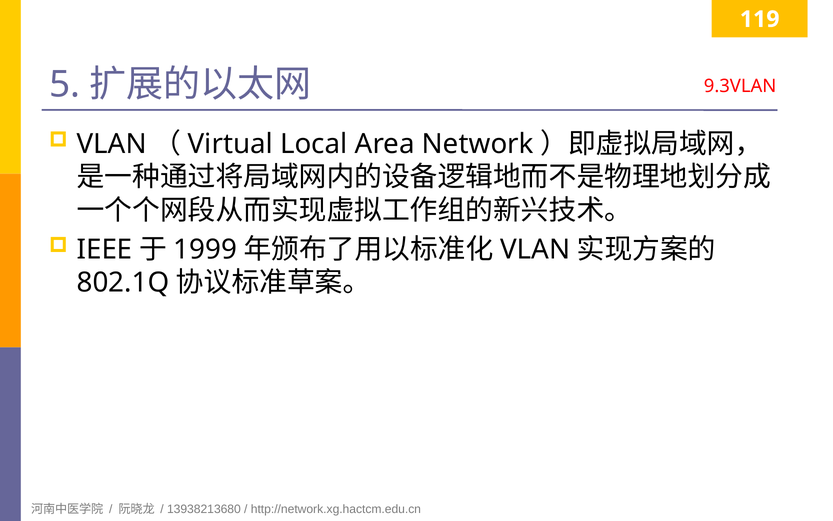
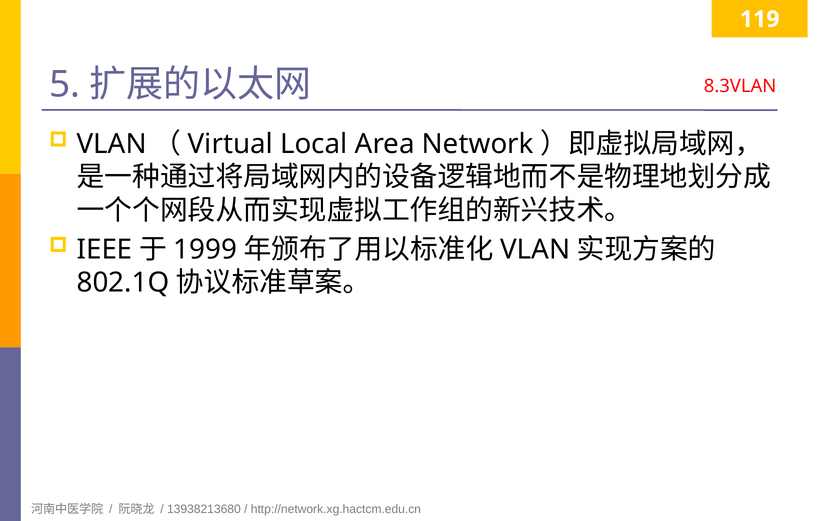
9.3VLAN: 9.3VLAN -> 8.3VLAN
